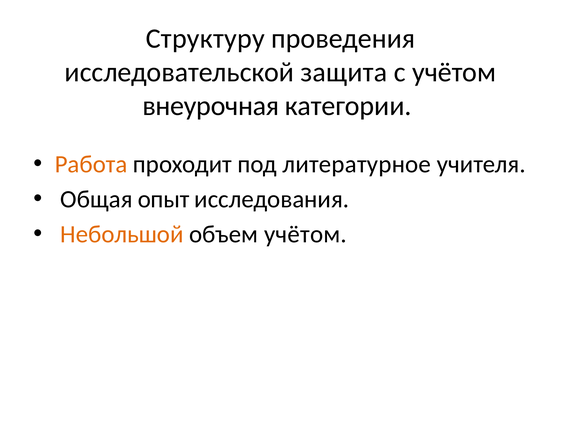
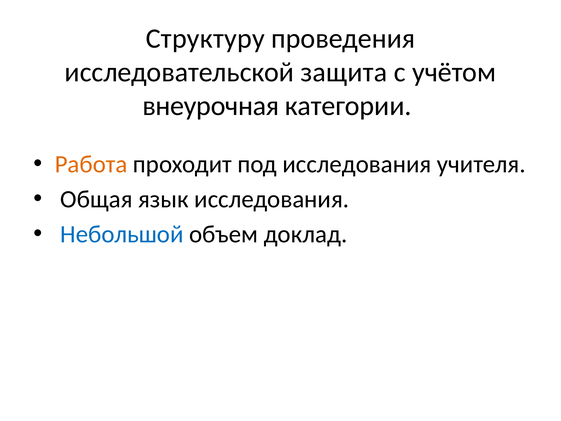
под литературное: литературное -> исследования
опыт: опыт -> язык
Небольшой colour: orange -> blue
объем учётом: учётом -> доклад
